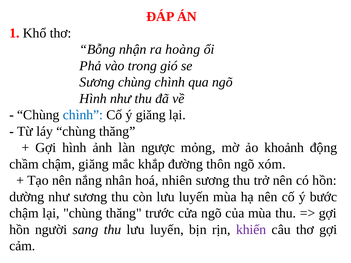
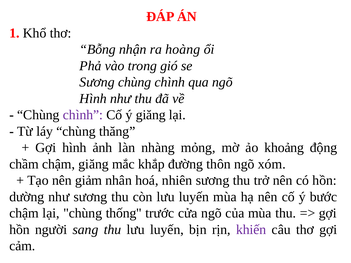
chình at (83, 115) colour: blue -> purple
ngược: ngược -> nhàng
khoảnh: khoảnh -> khoảng
nắng: nắng -> giảm
lại chùng thăng: thăng -> thống
